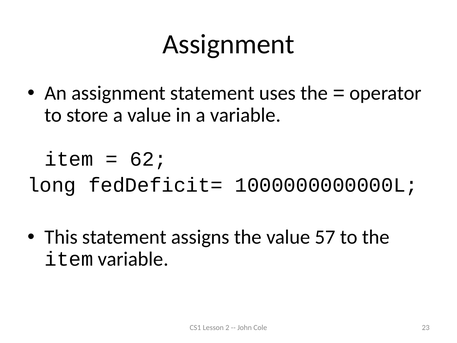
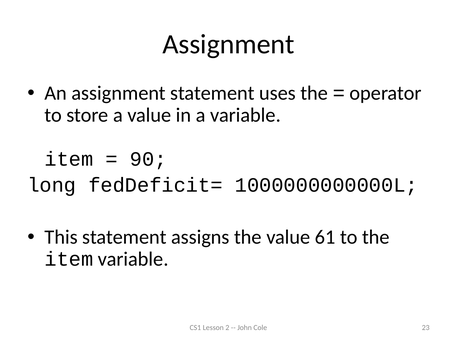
62: 62 -> 90
57: 57 -> 61
